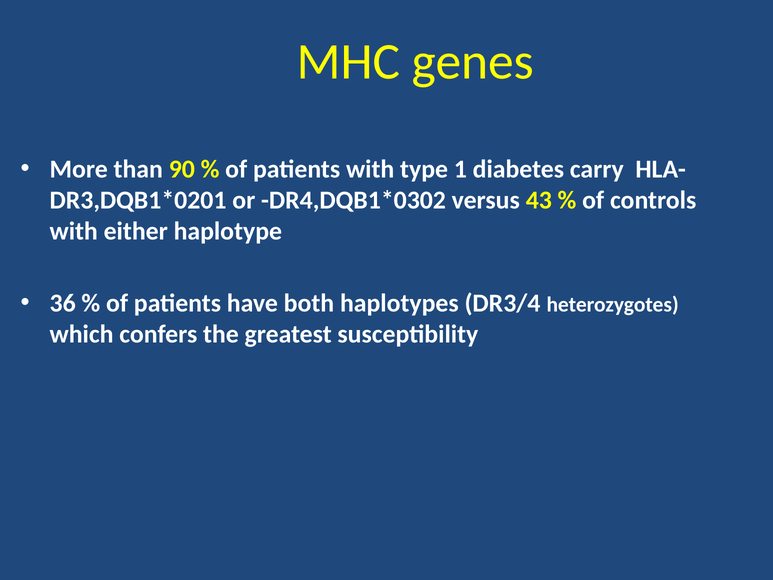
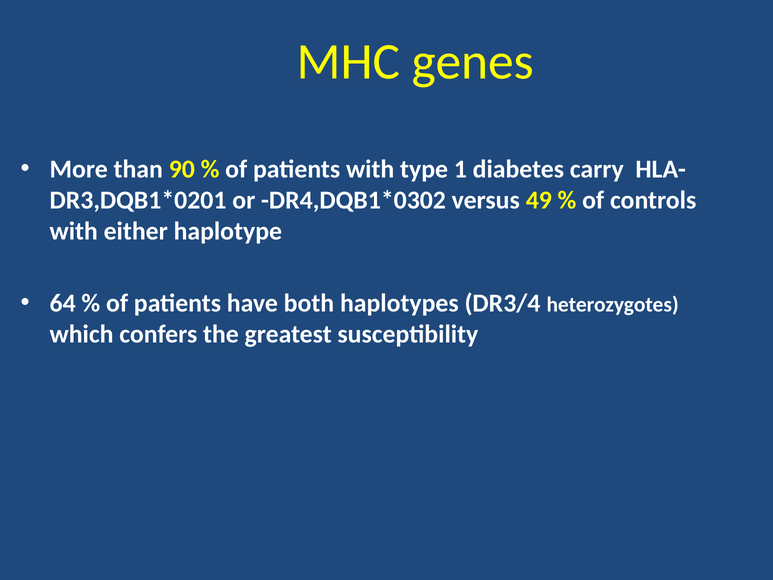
43: 43 -> 49
36: 36 -> 64
